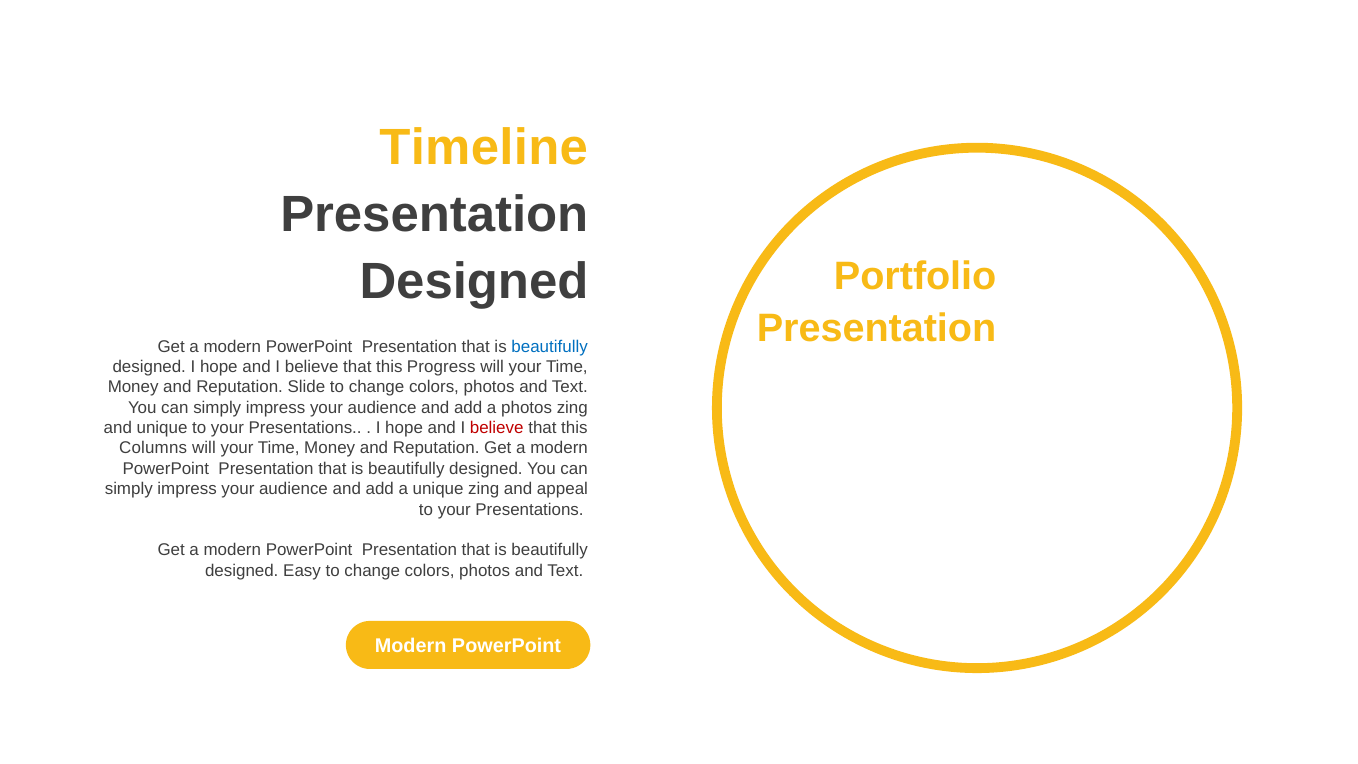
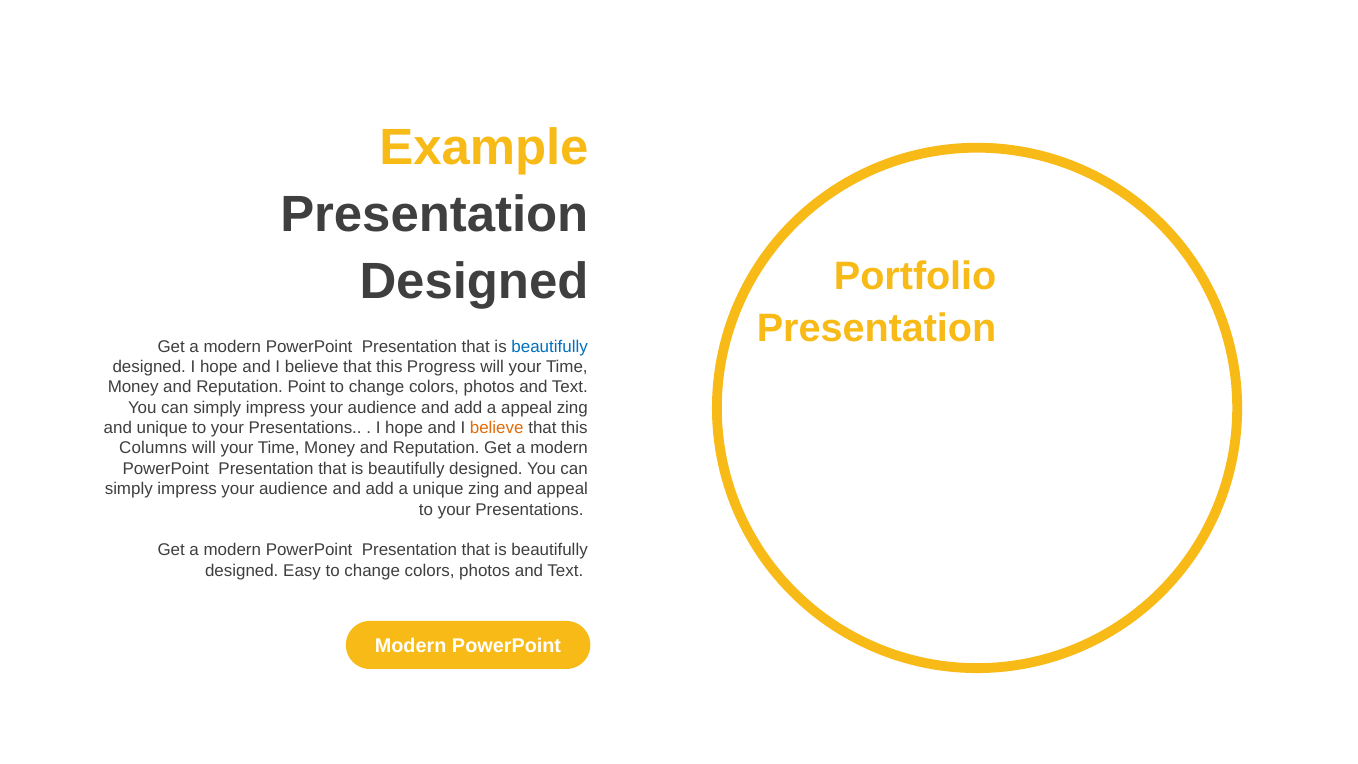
Timeline: Timeline -> Example
Slide: Slide -> Point
a photos: photos -> appeal
believe at (497, 428) colour: red -> orange
